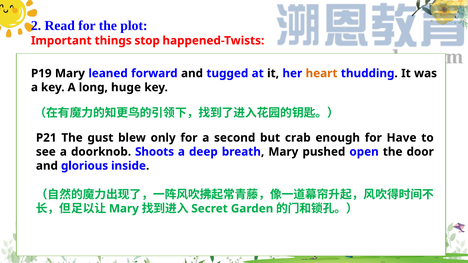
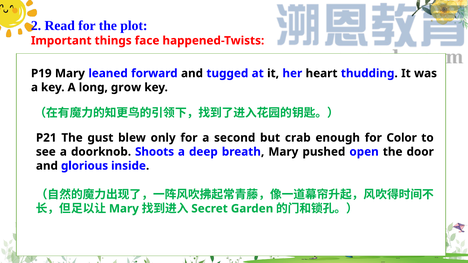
stop: stop -> face
heart colour: orange -> black
huge: huge -> grow
Have: Have -> Color
